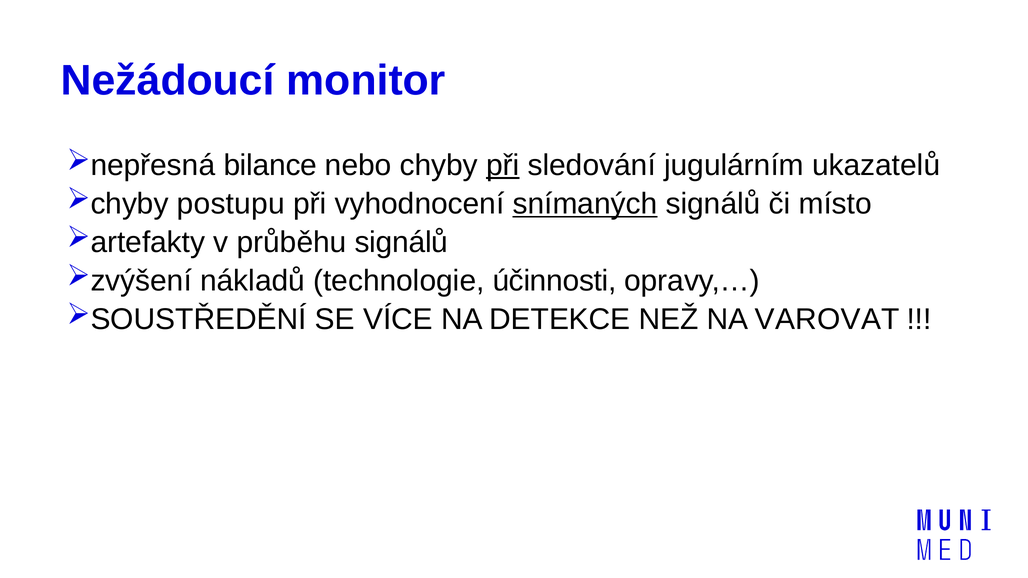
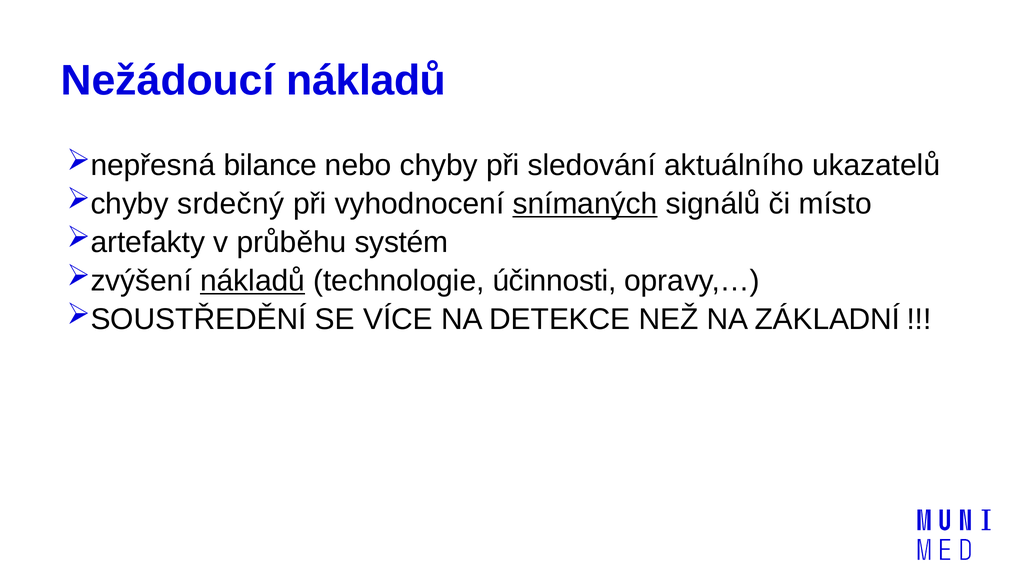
Nežádoucí monitor: monitor -> nákladů
při at (503, 165) underline: present -> none
jugulárním: jugulárním -> aktuálního
postupu: postupu -> srdečný
průběhu signálů: signálů -> systém
nákladů at (253, 281) underline: none -> present
VAROVAT: VAROVAT -> ZÁKLADNÍ
